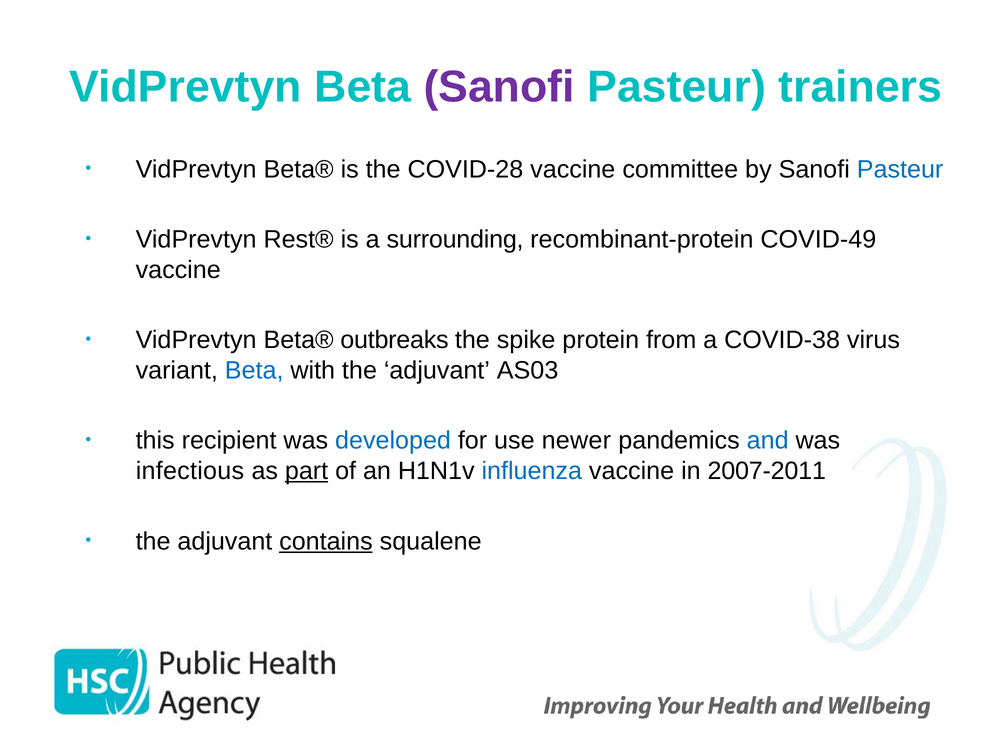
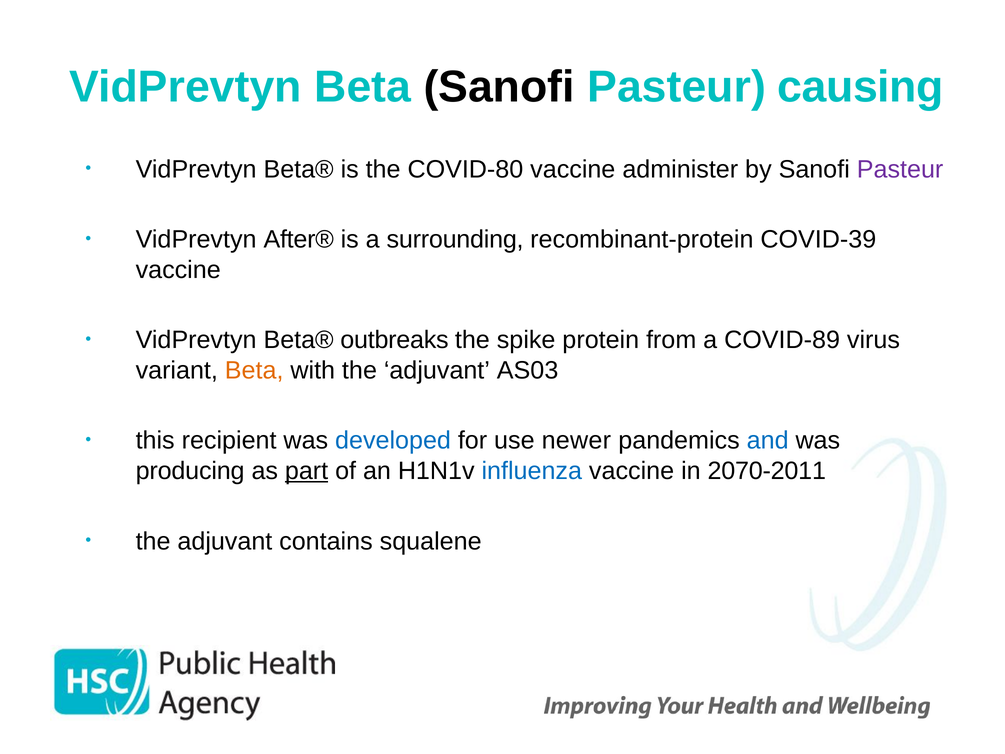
Sanofi at (499, 87) colour: purple -> black
trainers: trainers -> causing
COVID-28: COVID-28 -> COVID-80
committee: committee -> administer
Pasteur at (900, 169) colour: blue -> purple
Rest®: Rest® -> After®
COVID-49: COVID-49 -> COVID-39
COVID-38: COVID-38 -> COVID-89
Beta at (254, 370) colour: blue -> orange
infectious: infectious -> producing
2007-2011: 2007-2011 -> 2070-2011
contains underline: present -> none
